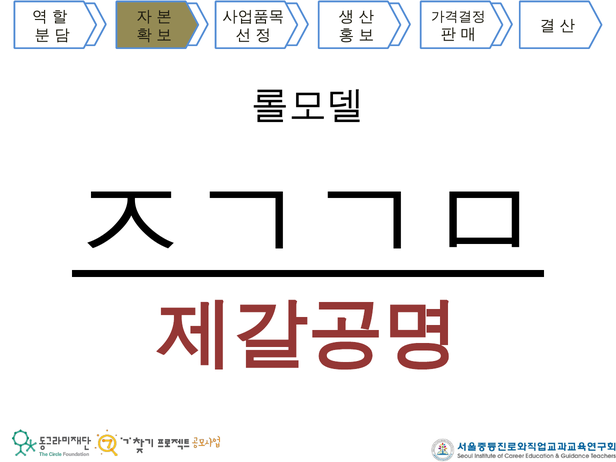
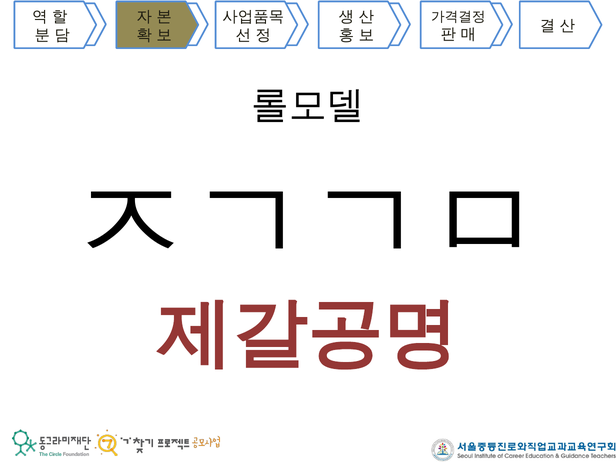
ㅈㄱㄱㅁ underline: present -> none
